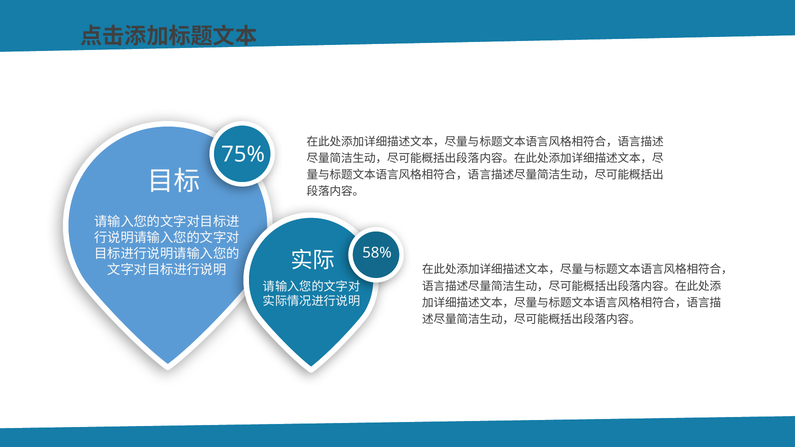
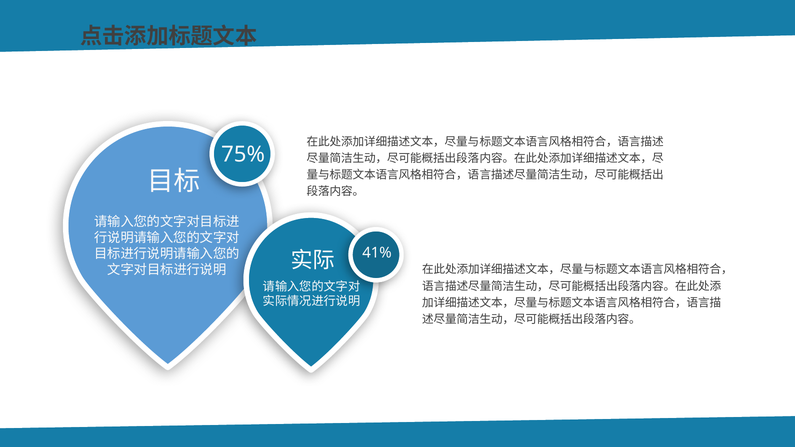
58%: 58% -> 41%
